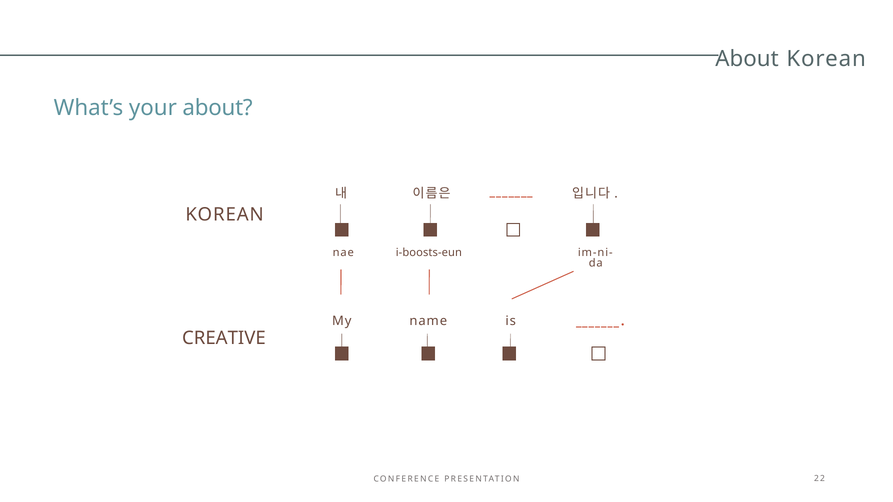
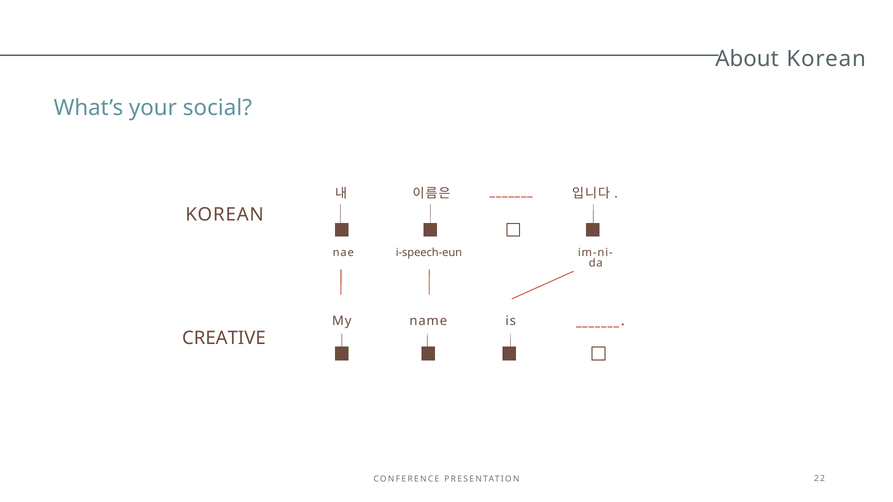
your about: about -> social
i-boosts-eun: i-boosts-eun -> i-speech-eun
